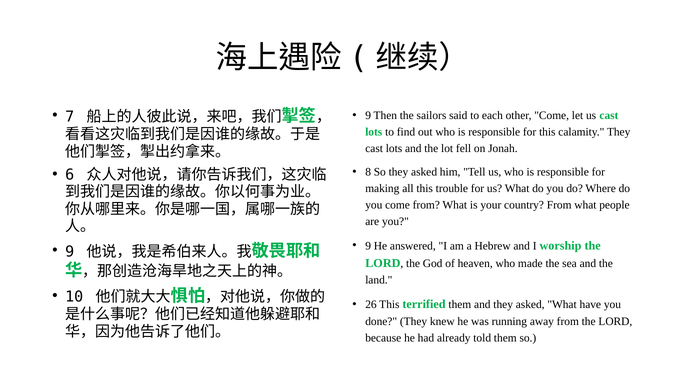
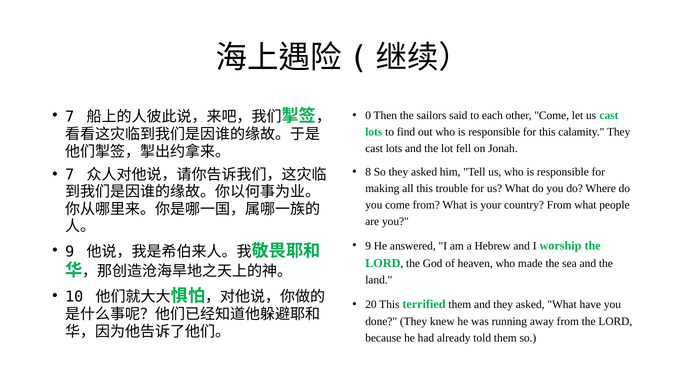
9 at (368, 116): 9 -> 0
6 at (70, 175): 6 -> 7
26: 26 -> 20
